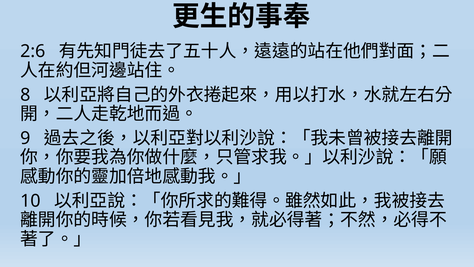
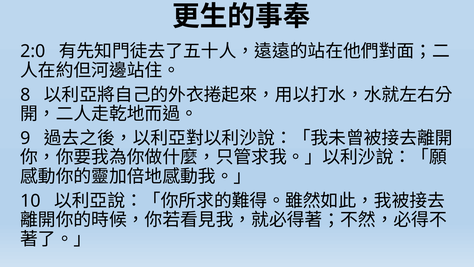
2:6: 2:6 -> 2:0
